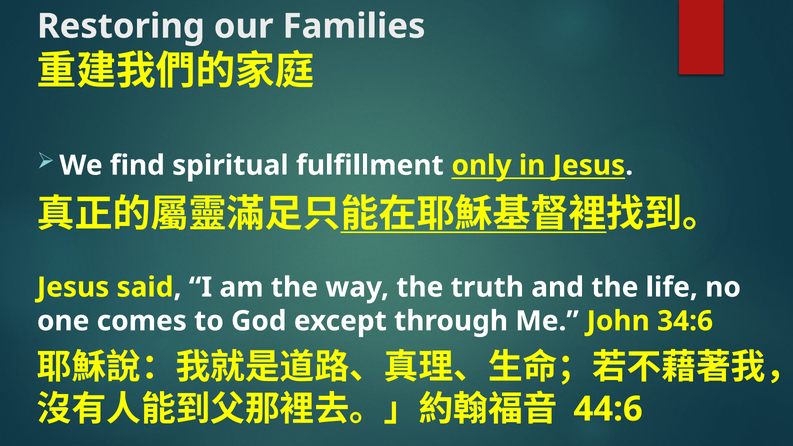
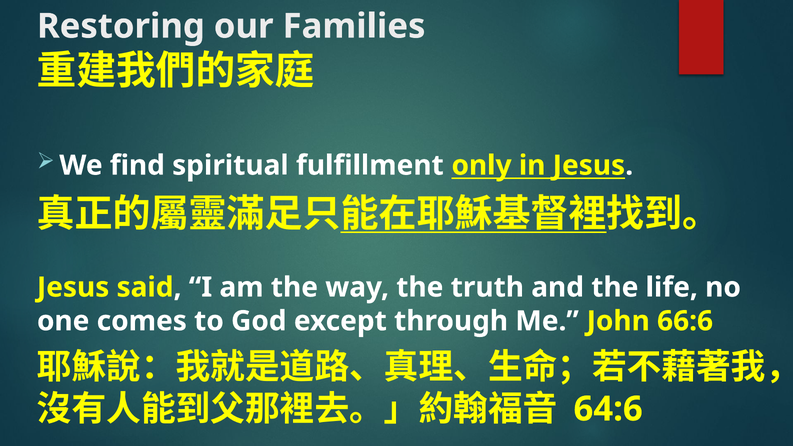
34:6: 34:6 -> 66:6
44:6: 44:6 -> 64:6
